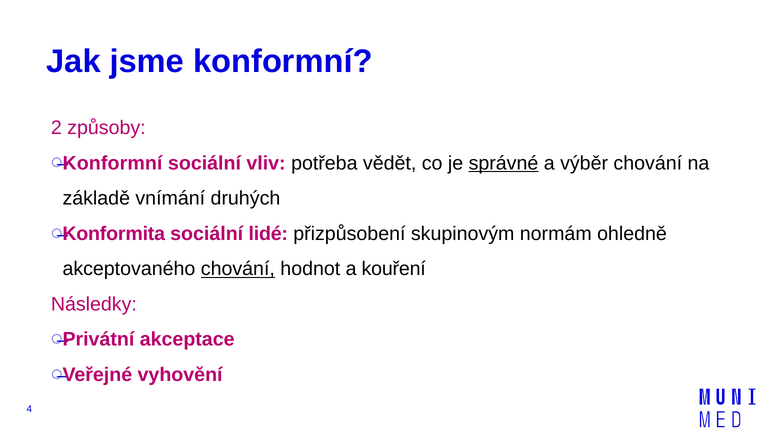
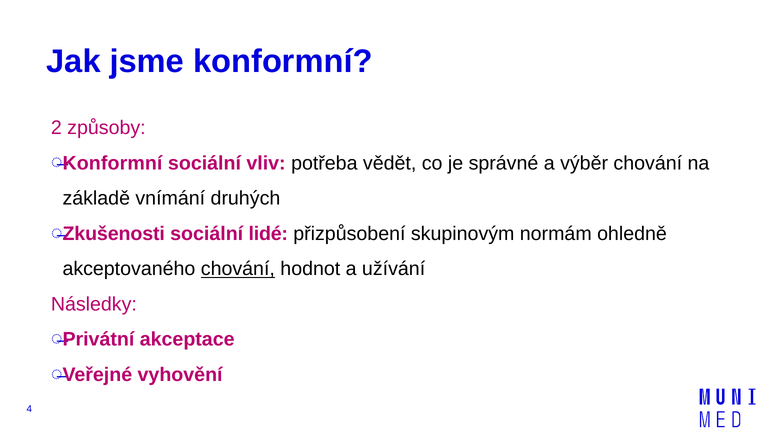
správné underline: present -> none
Konformita: Konformita -> Zkušenosti
kouření: kouření -> užívání
